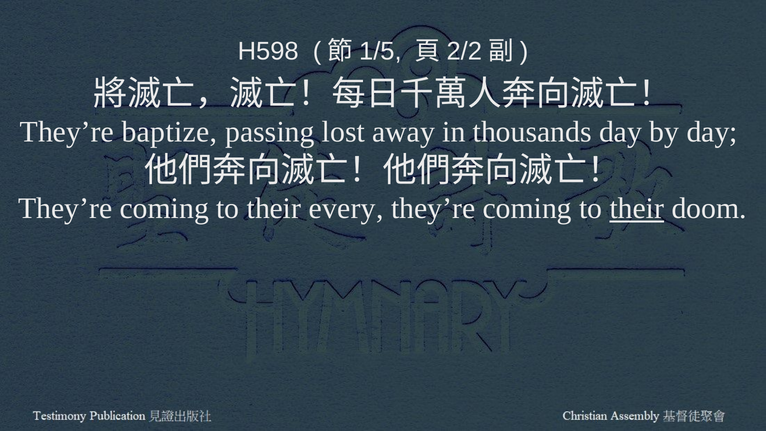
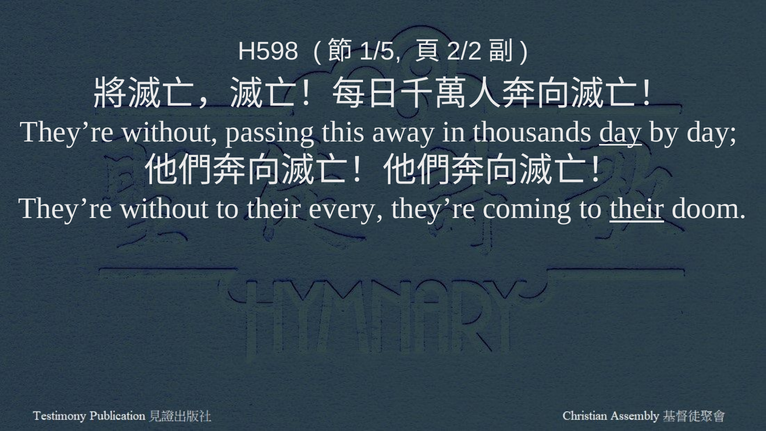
baptize at (169, 132): baptize -> without
lost: lost -> this
day at (621, 132) underline: none -> present
coming at (164, 209): coming -> without
